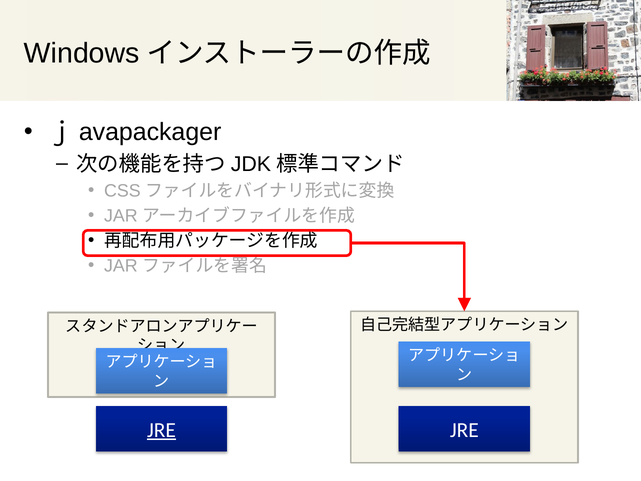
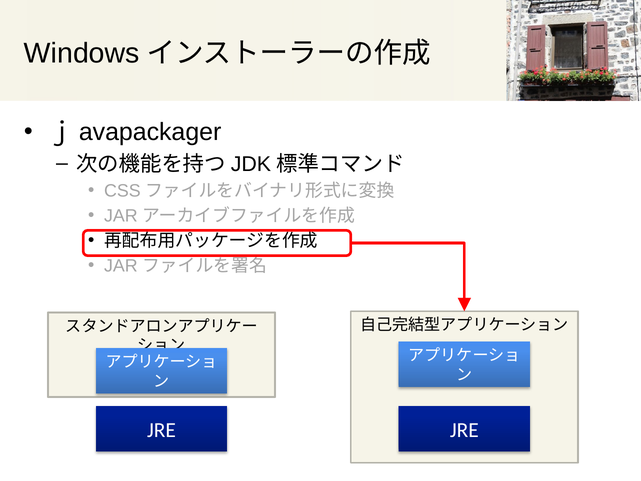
JRE at (161, 430) underline: present -> none
